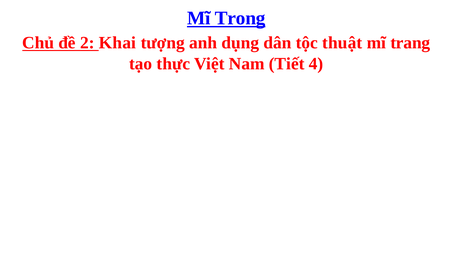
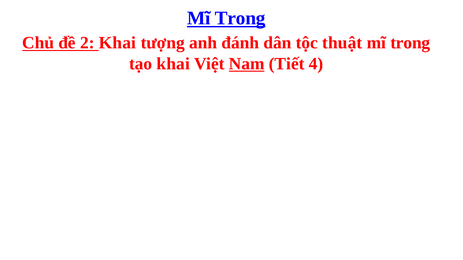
dụng: dụng -> đánh
trang at (410, 43): trang -> trong
tạo thực: thực -> khai
Nam underline: none -> present
